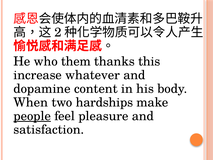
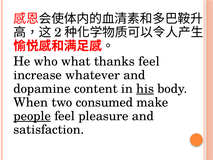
them: them -> what
thanks this: this -> feel
his underline: none -> present
hardships: hardships -> consumed
